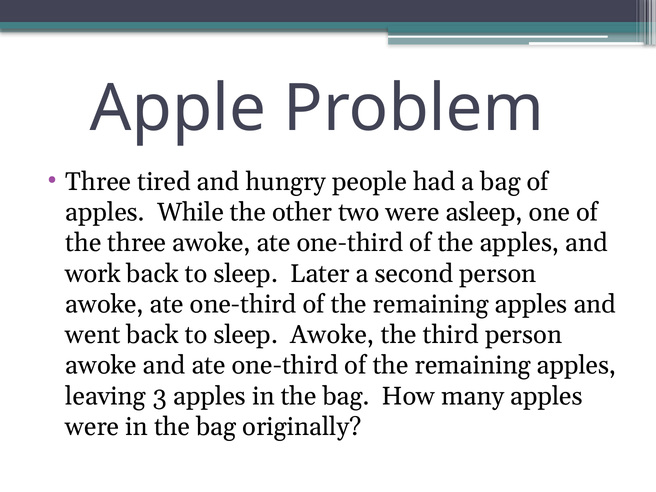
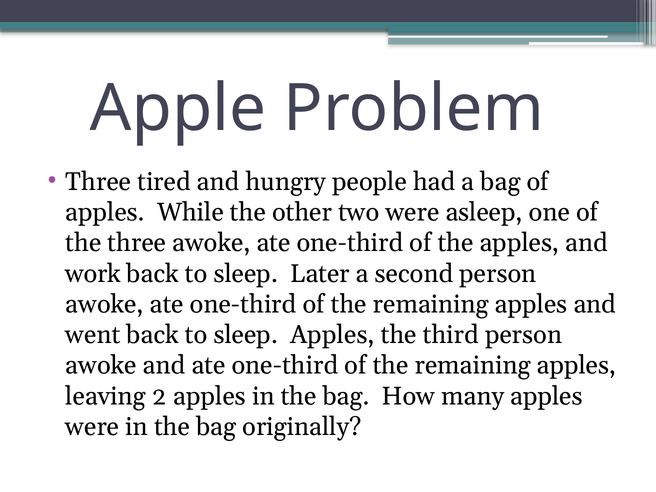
sleep Awoke: Awoke -> Apples
3: 3 -> 2
